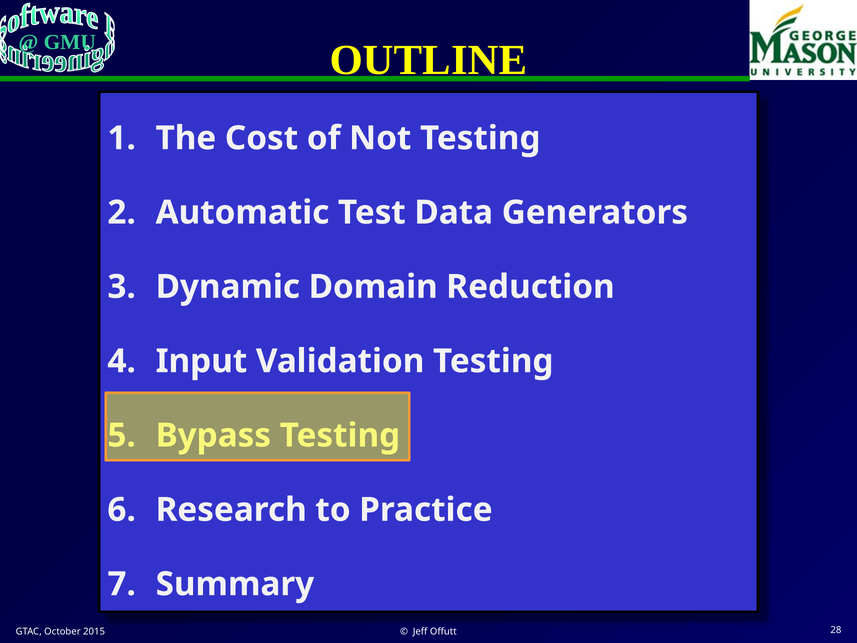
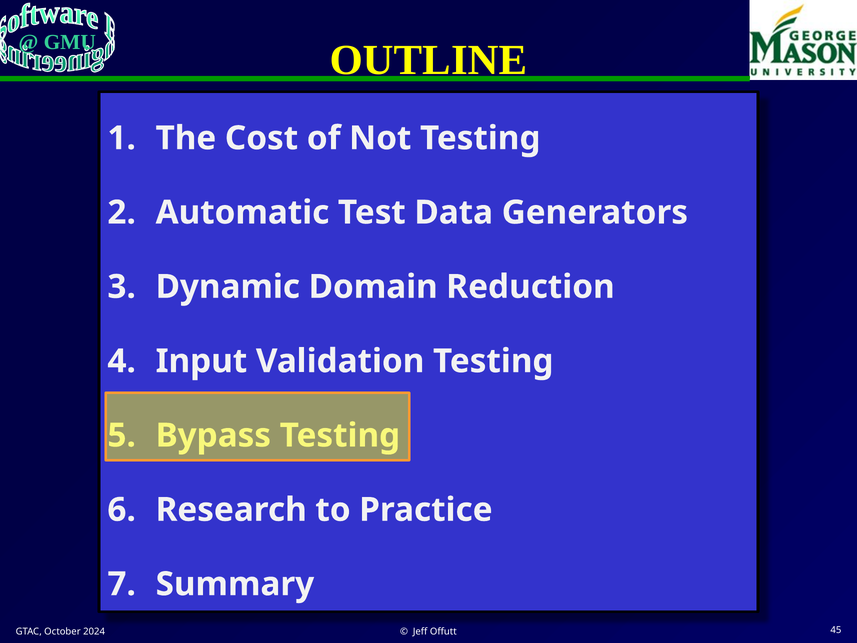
2015: 2015 -> 2024
28: 28 -> 45
